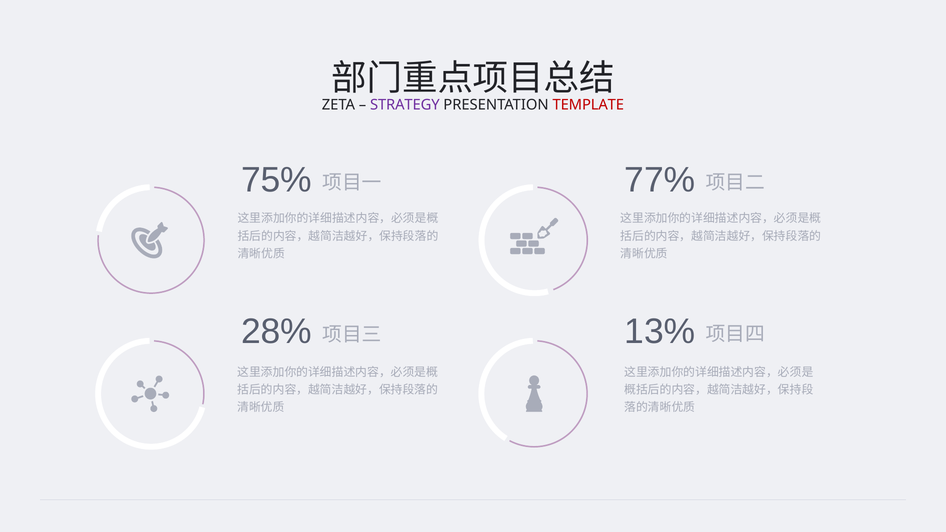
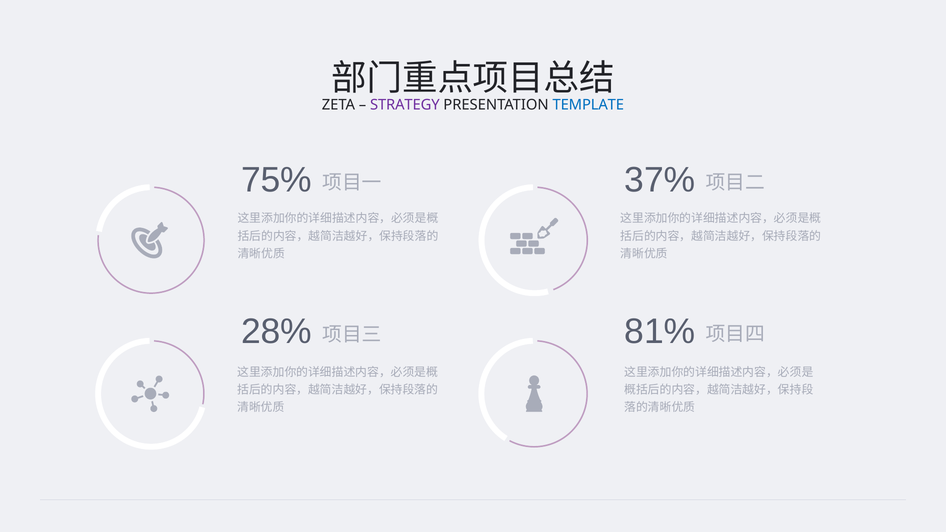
TEMPLATE colour: red -> blue
77%: 77% -> 37%
13%: 13% -> 81%
